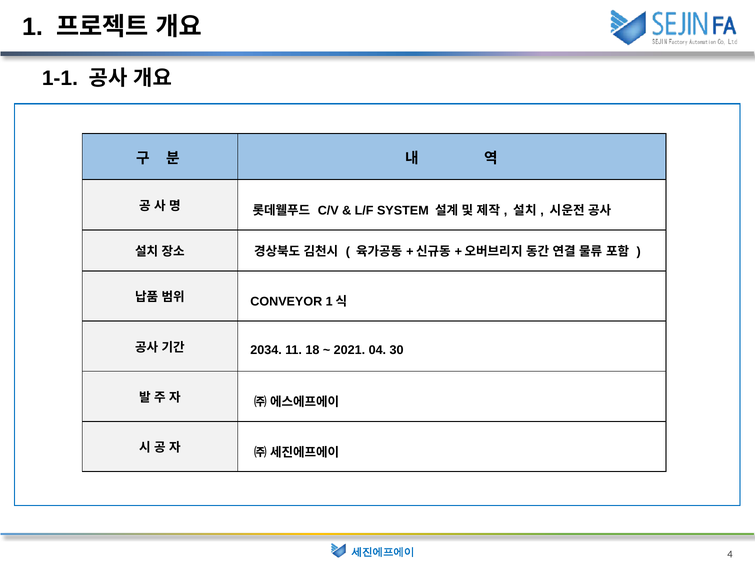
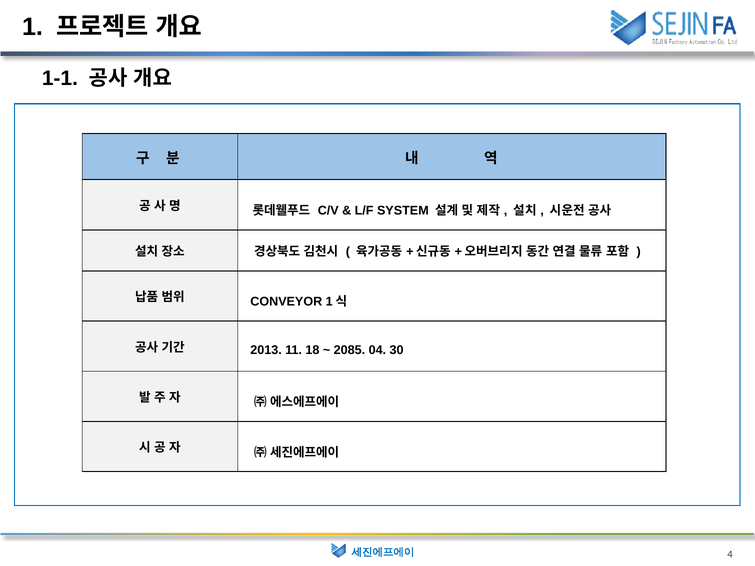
2034: 2034 -> 2013
2021: 2021 -> 2085
